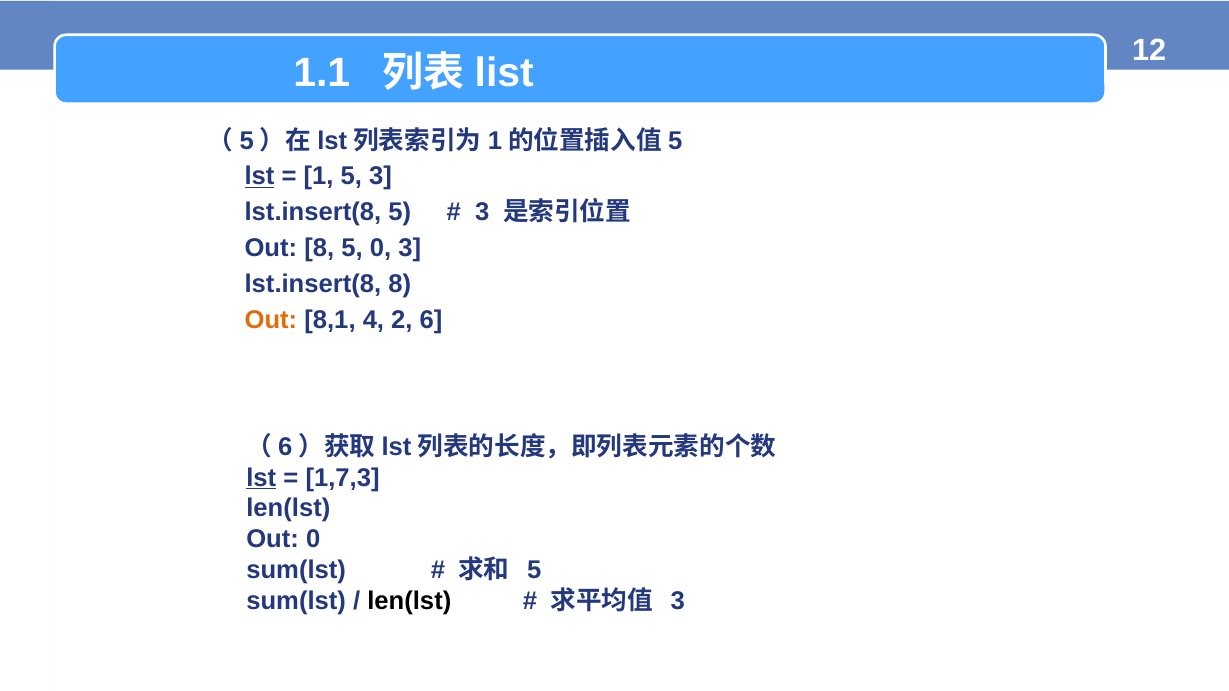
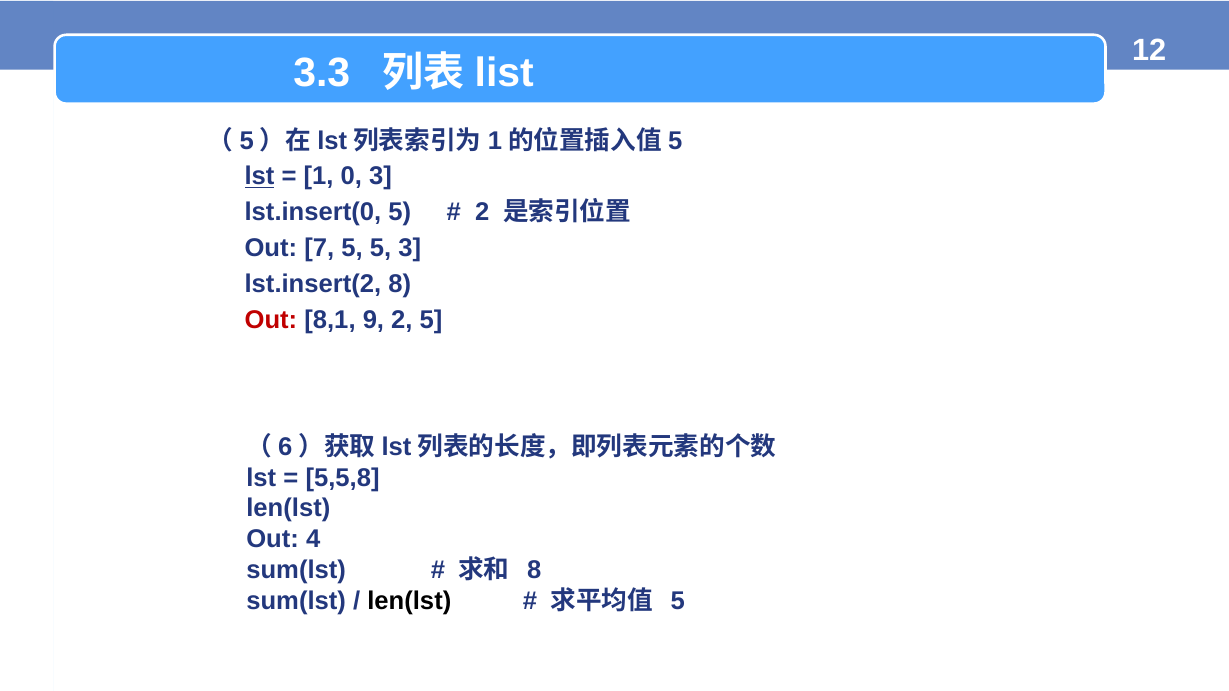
1.1: 1.1 -> 3.3
1 5: 5 -> 0
lst.insert(8 at (313, 212): lst.insert(8 -> lst.insert(0
3 at (482, 212): 3 -> 2
Out 8: 8 -> 7
5 0: 0 -> 5
lst.insert(8 at (313, 284): lst.insert(8 -> lst.insert(2
Out at (271, 320) colour: orange -> red
4: 4 -> 9
2 6: 6 -> 5
lst at (261, 478) underline: present -> none
1,7,3: 1,7,3 -> 5,5,8
Out 0: 0 -> 4
5 at (534, 570): 5 -> 8
3 at (678, 601): 3 -> 5
